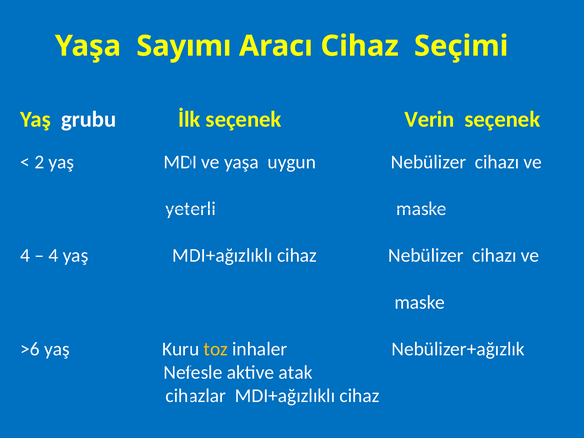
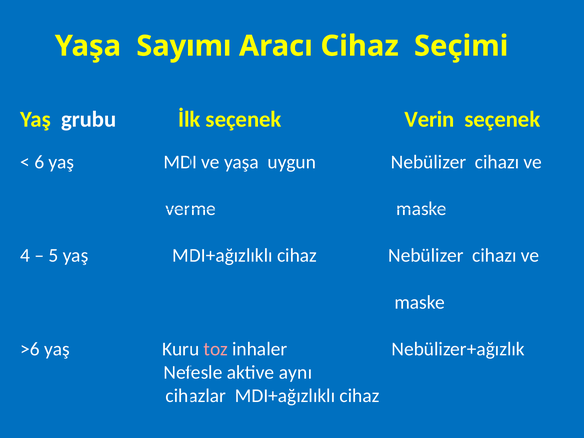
2: 2 -> 6
yeterli: yeterli -> verme
4 at (54, 256): 4 -> 5
toz colour: yellow -> pink
atak: atak -> aynı
